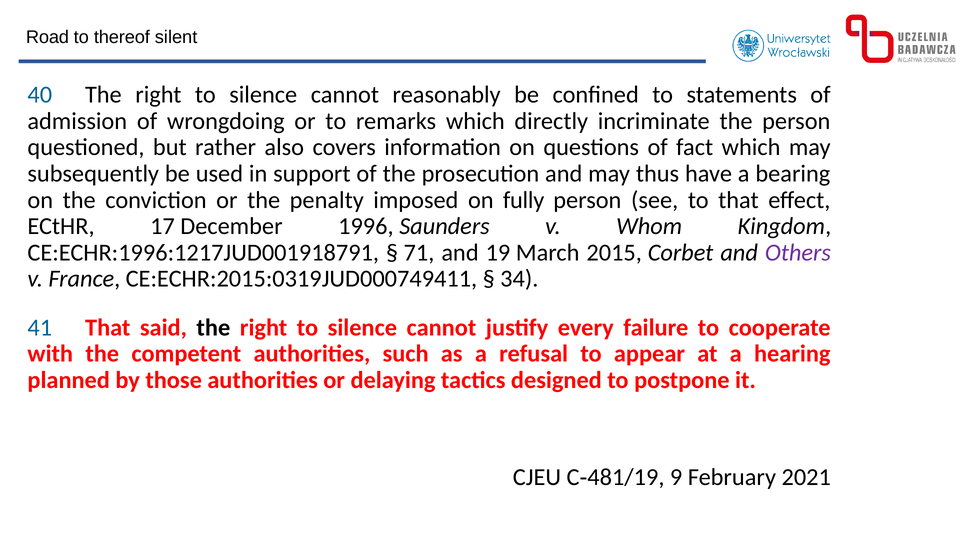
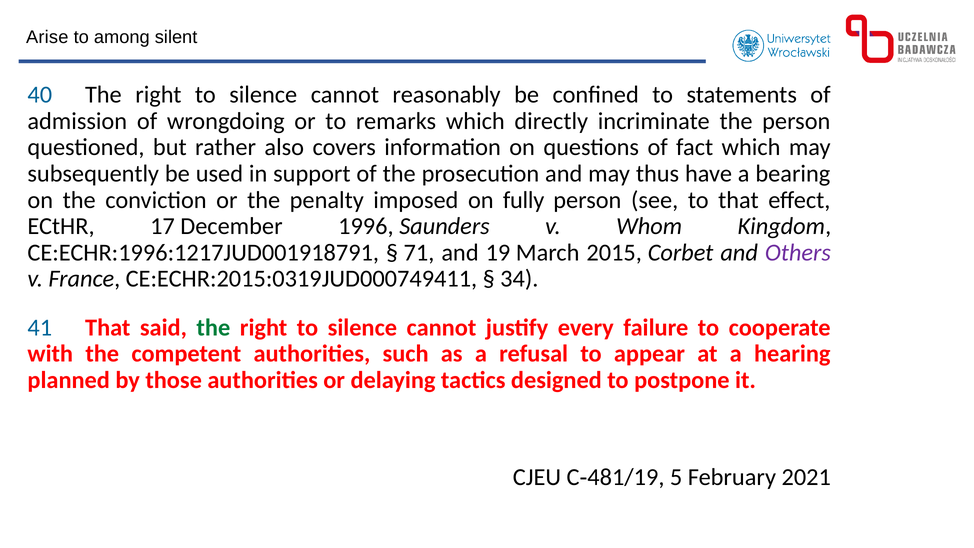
Road: Road -> Arise
thereof: thereof -> among
the at (213, 327) colour: black -> green
9: 9 -> 5
